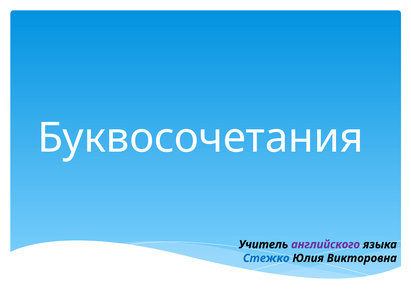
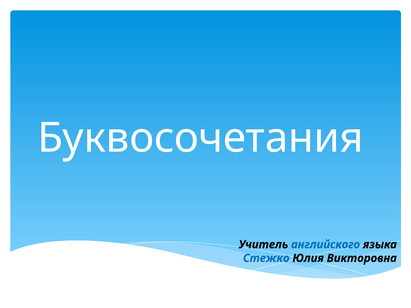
английского colour: purple -> blue
